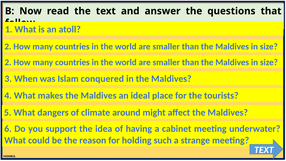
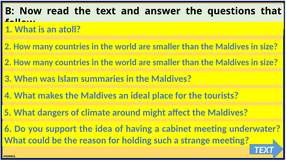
conquered: conquered -> summaries
